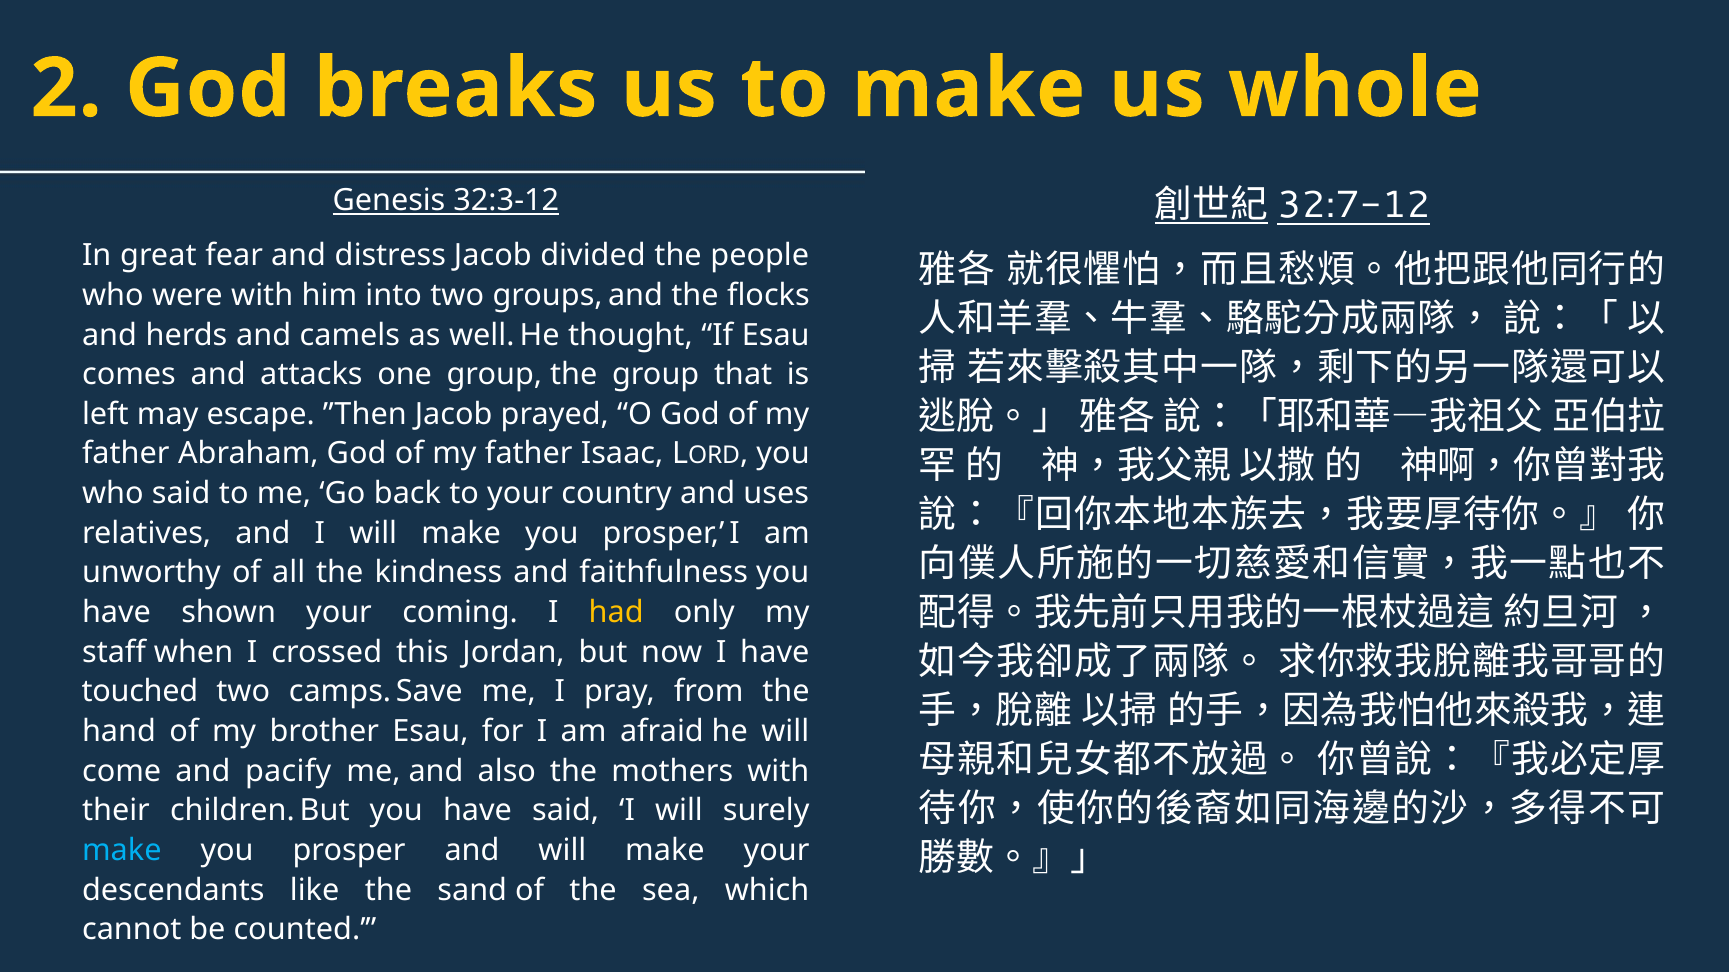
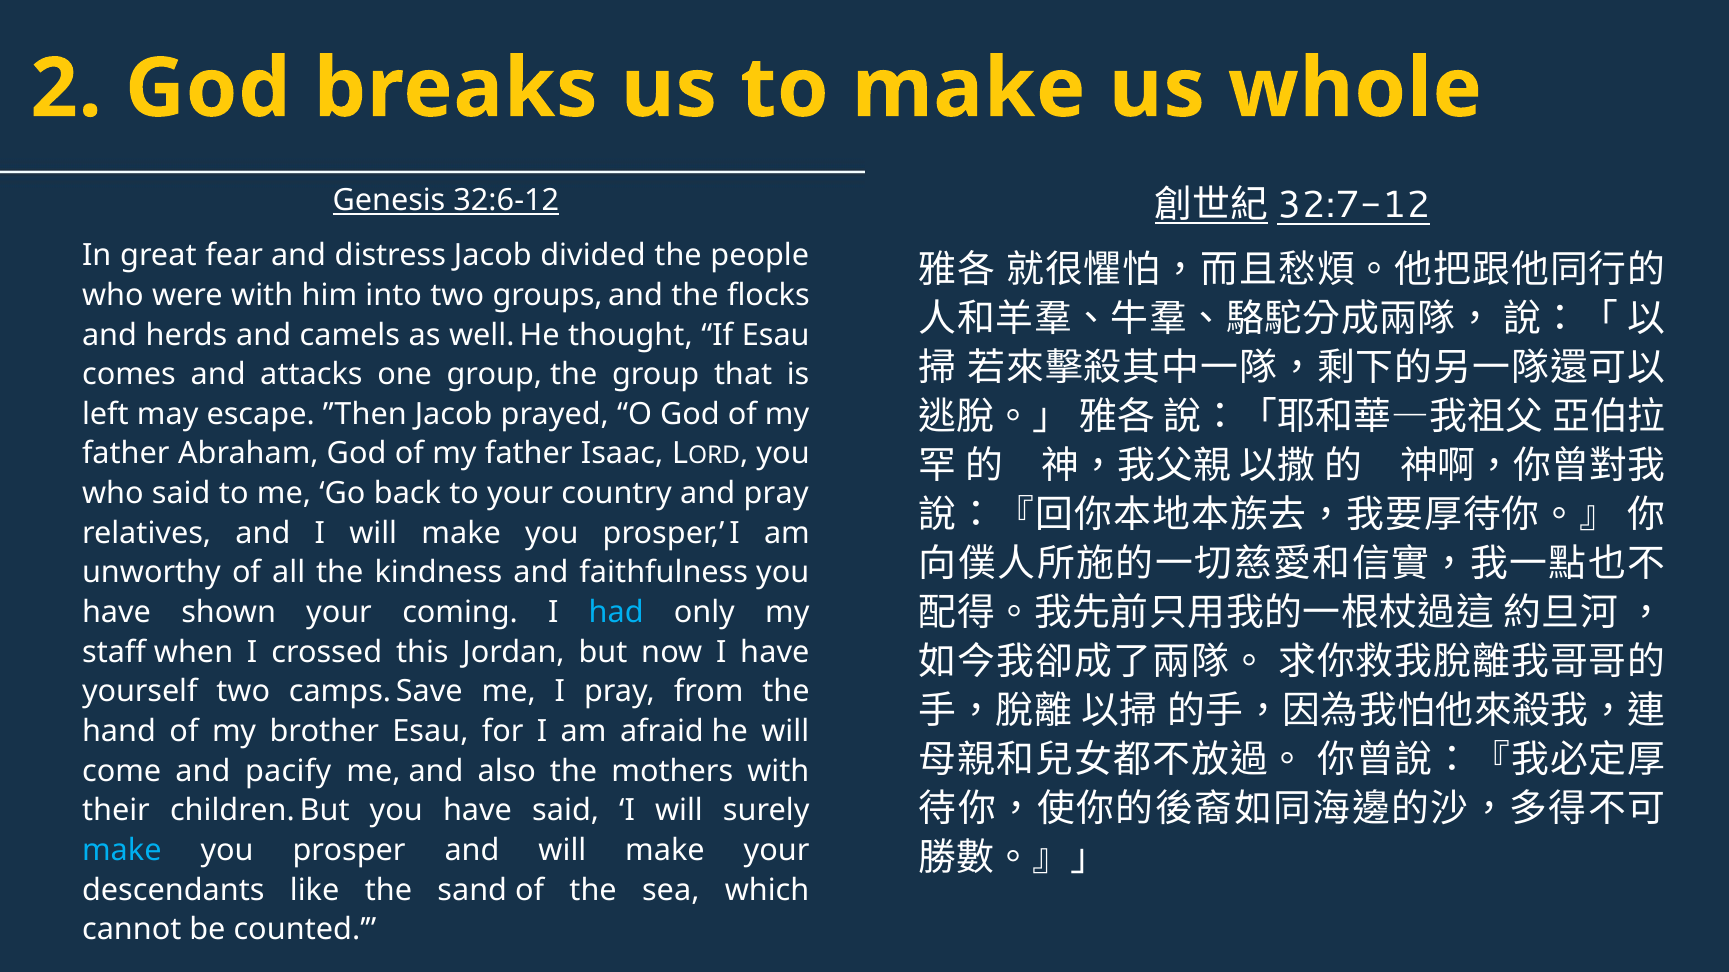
32:3-12: 32:3-12 -> 32:6-12
and uses: uses -> pray
had colour: yellow -> light blue
touched: touched -> yourself
